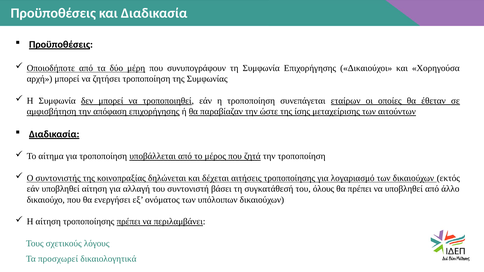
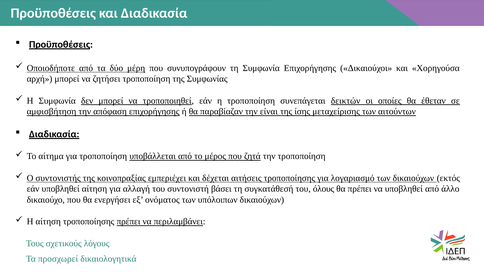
εταίρων: εταίρων -> δεικτών
ώστε: ώστε -> είναι
δηλώνεται: δηλώνεται -> εμπεριέχει
